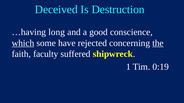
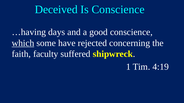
Is Destruction: Destruction -> Conscience
long: long -> days
the underline: present -> none
0:19: 0:19 -> 4:19
